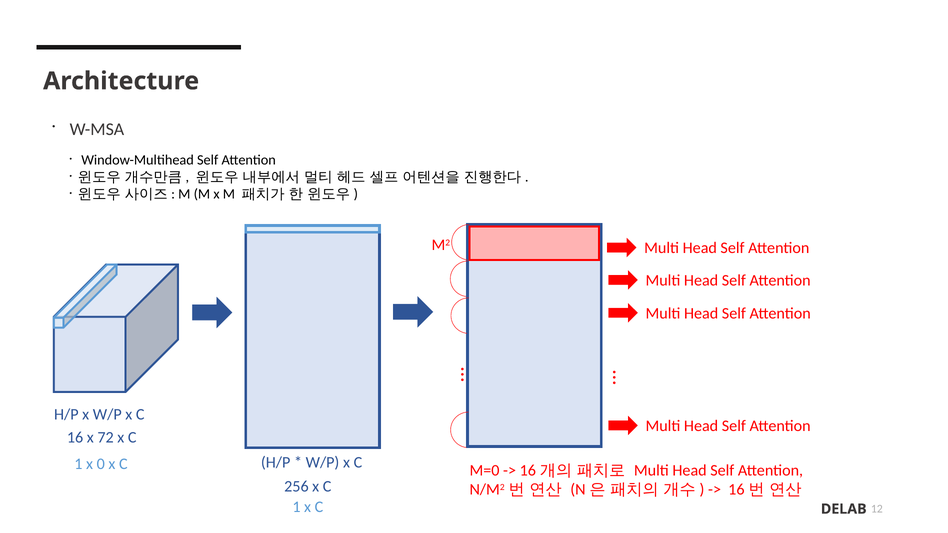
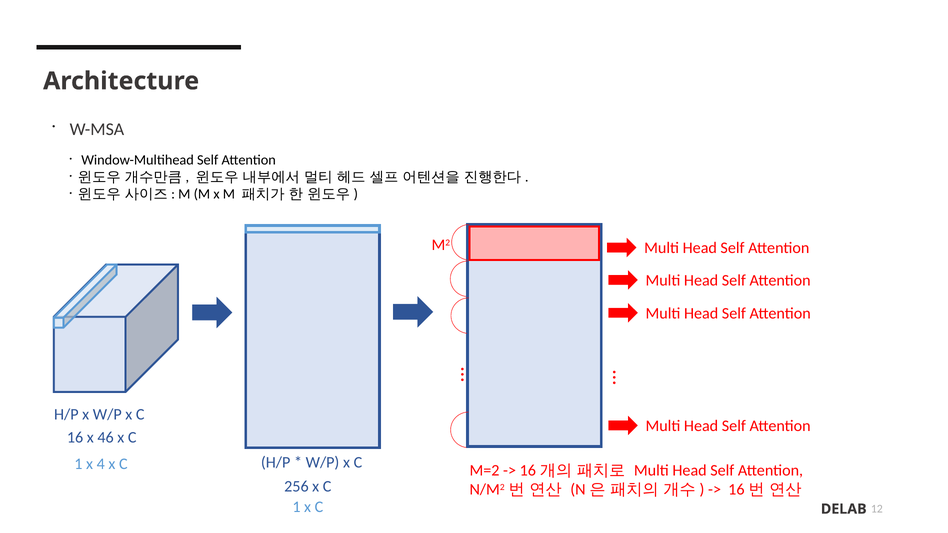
72: 72 -> 46
0: 0 -> 4
M=0: M=0 -> M=2
